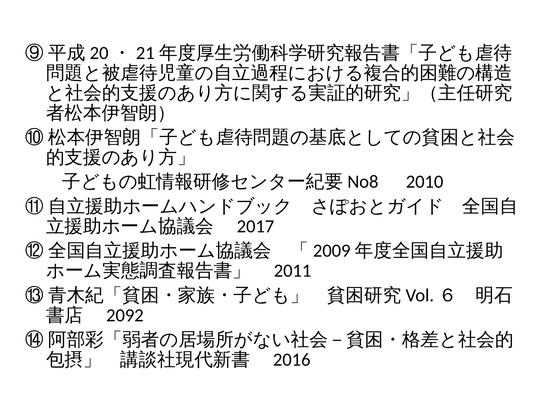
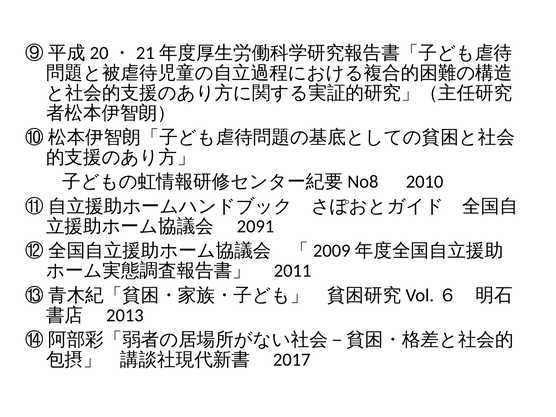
2017: 2017 -> 2091
2092: 2092 -> 2013
2016: 2016 -> 2017
